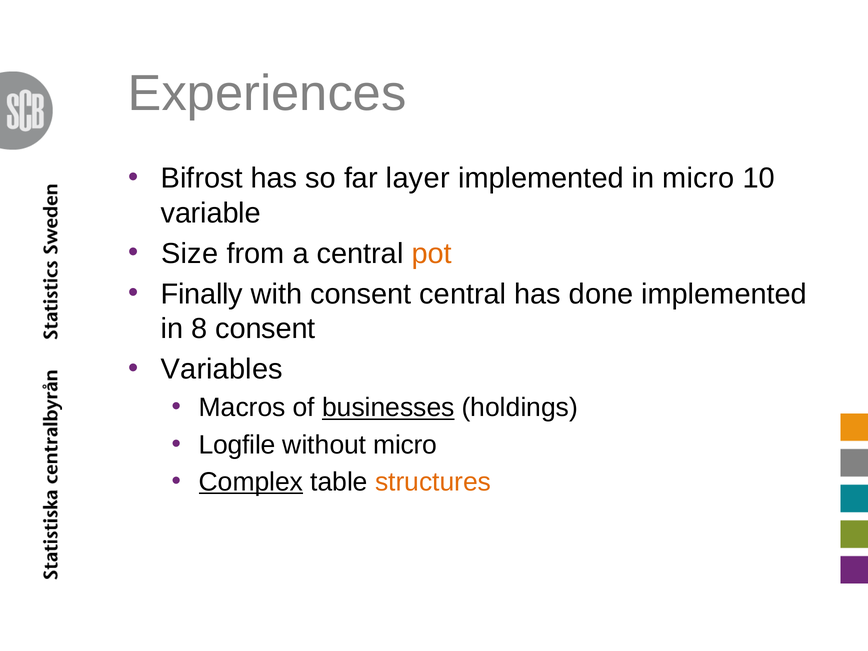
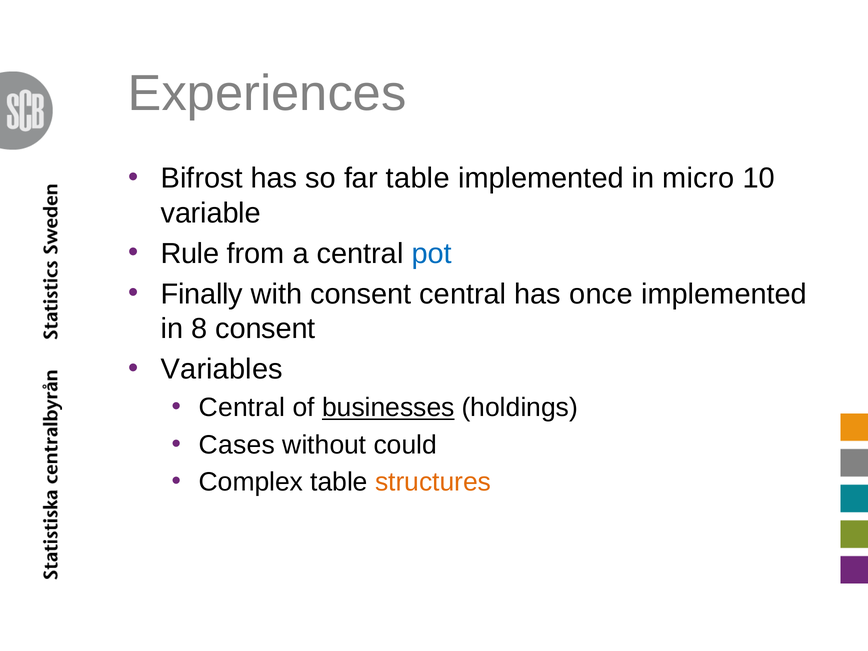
far layer: layer -> table
Size: Size -> Rule
pot colour: orange -> blue
done: done -> once
Macros at (242, 408): Macros -> Central
Logfile: Logfile -> Cases
without micro: micro -> could
Complex underline: present -> none
